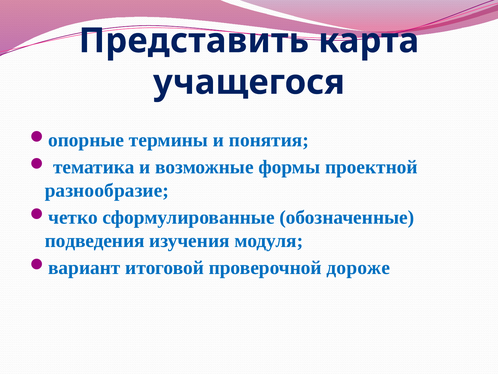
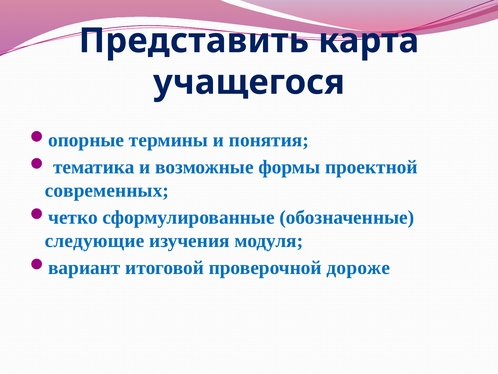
разнообразие: разнообразие -> современных
подведения: подведения -> следующие
